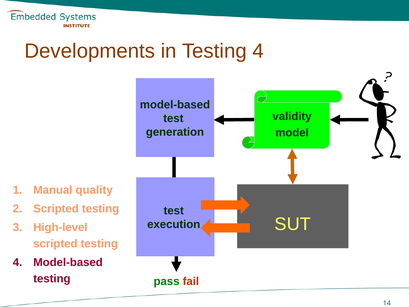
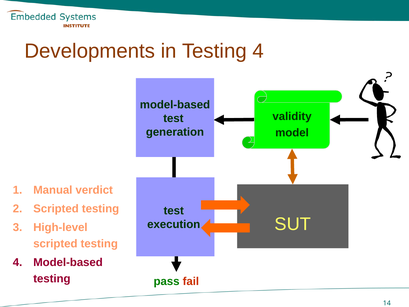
quality: quality -> verdict
